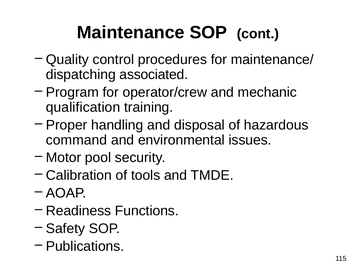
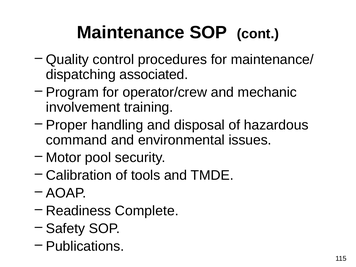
qualification: qualification -> involvement
Functions: Functions -> Complete
